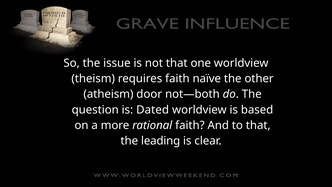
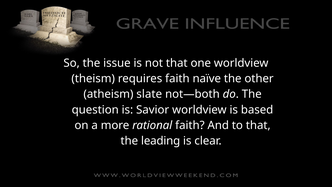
door: door -> slate
Dated: Dated -> Savior
